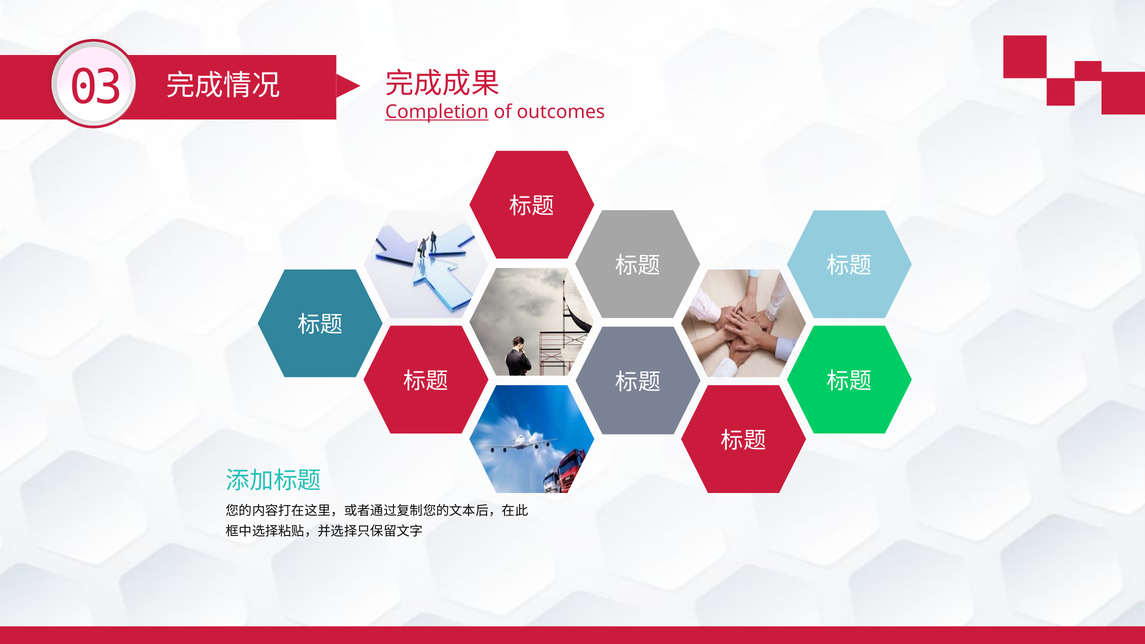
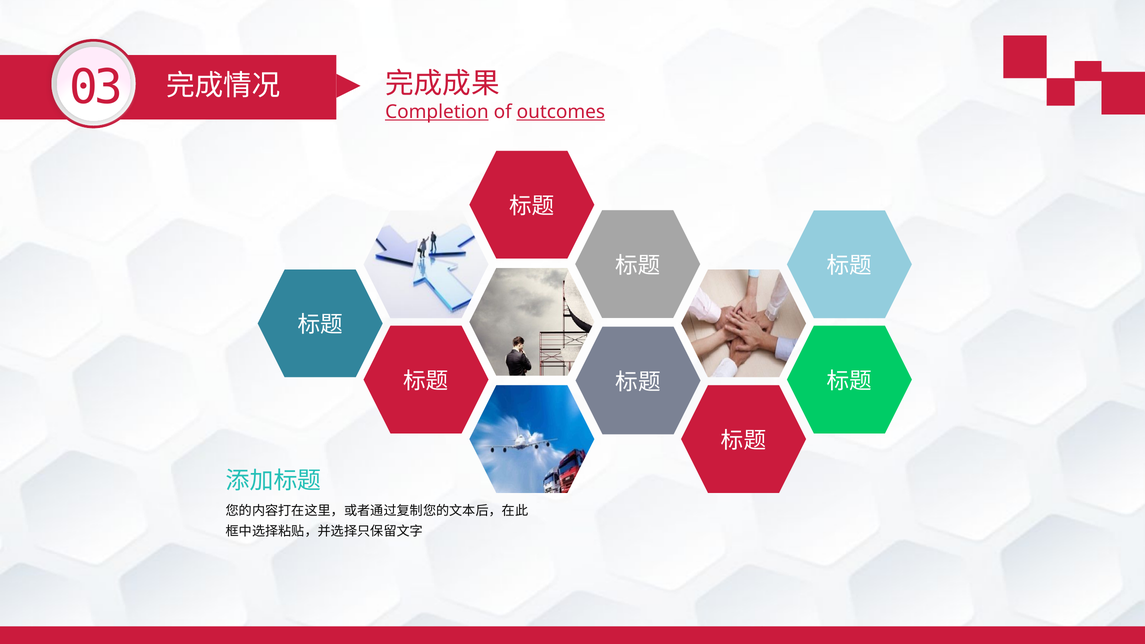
outcomes underline: none -> present
